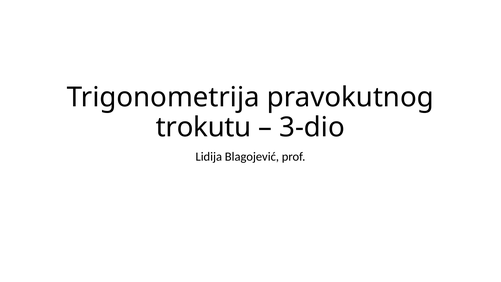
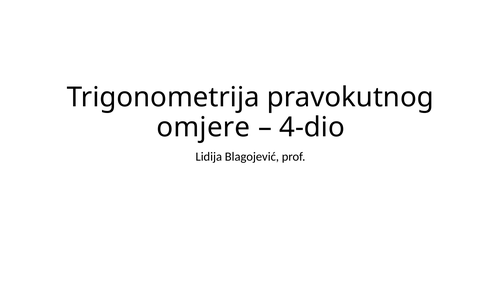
trokutu: trokutu -> omjere
3-dio: 3-dio -> 4-dio
